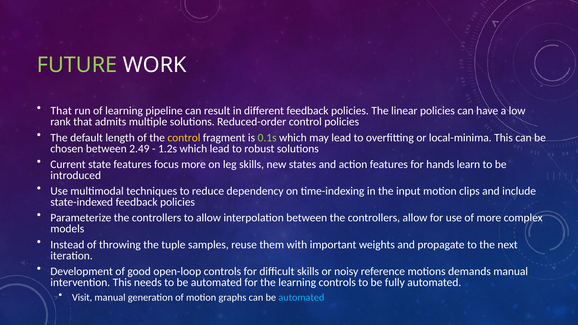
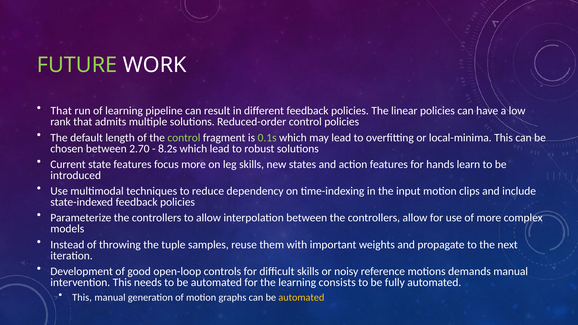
control at (184, 138) colour: yellow -> light green
2.49: 2.49 -> 2.70
1.2s: 1.2s -> 8.2s
learning controls: controls -> consists
Visit at (82, 297): Visit -> This
automated at (301, 297) colour: light blue -> yellow
